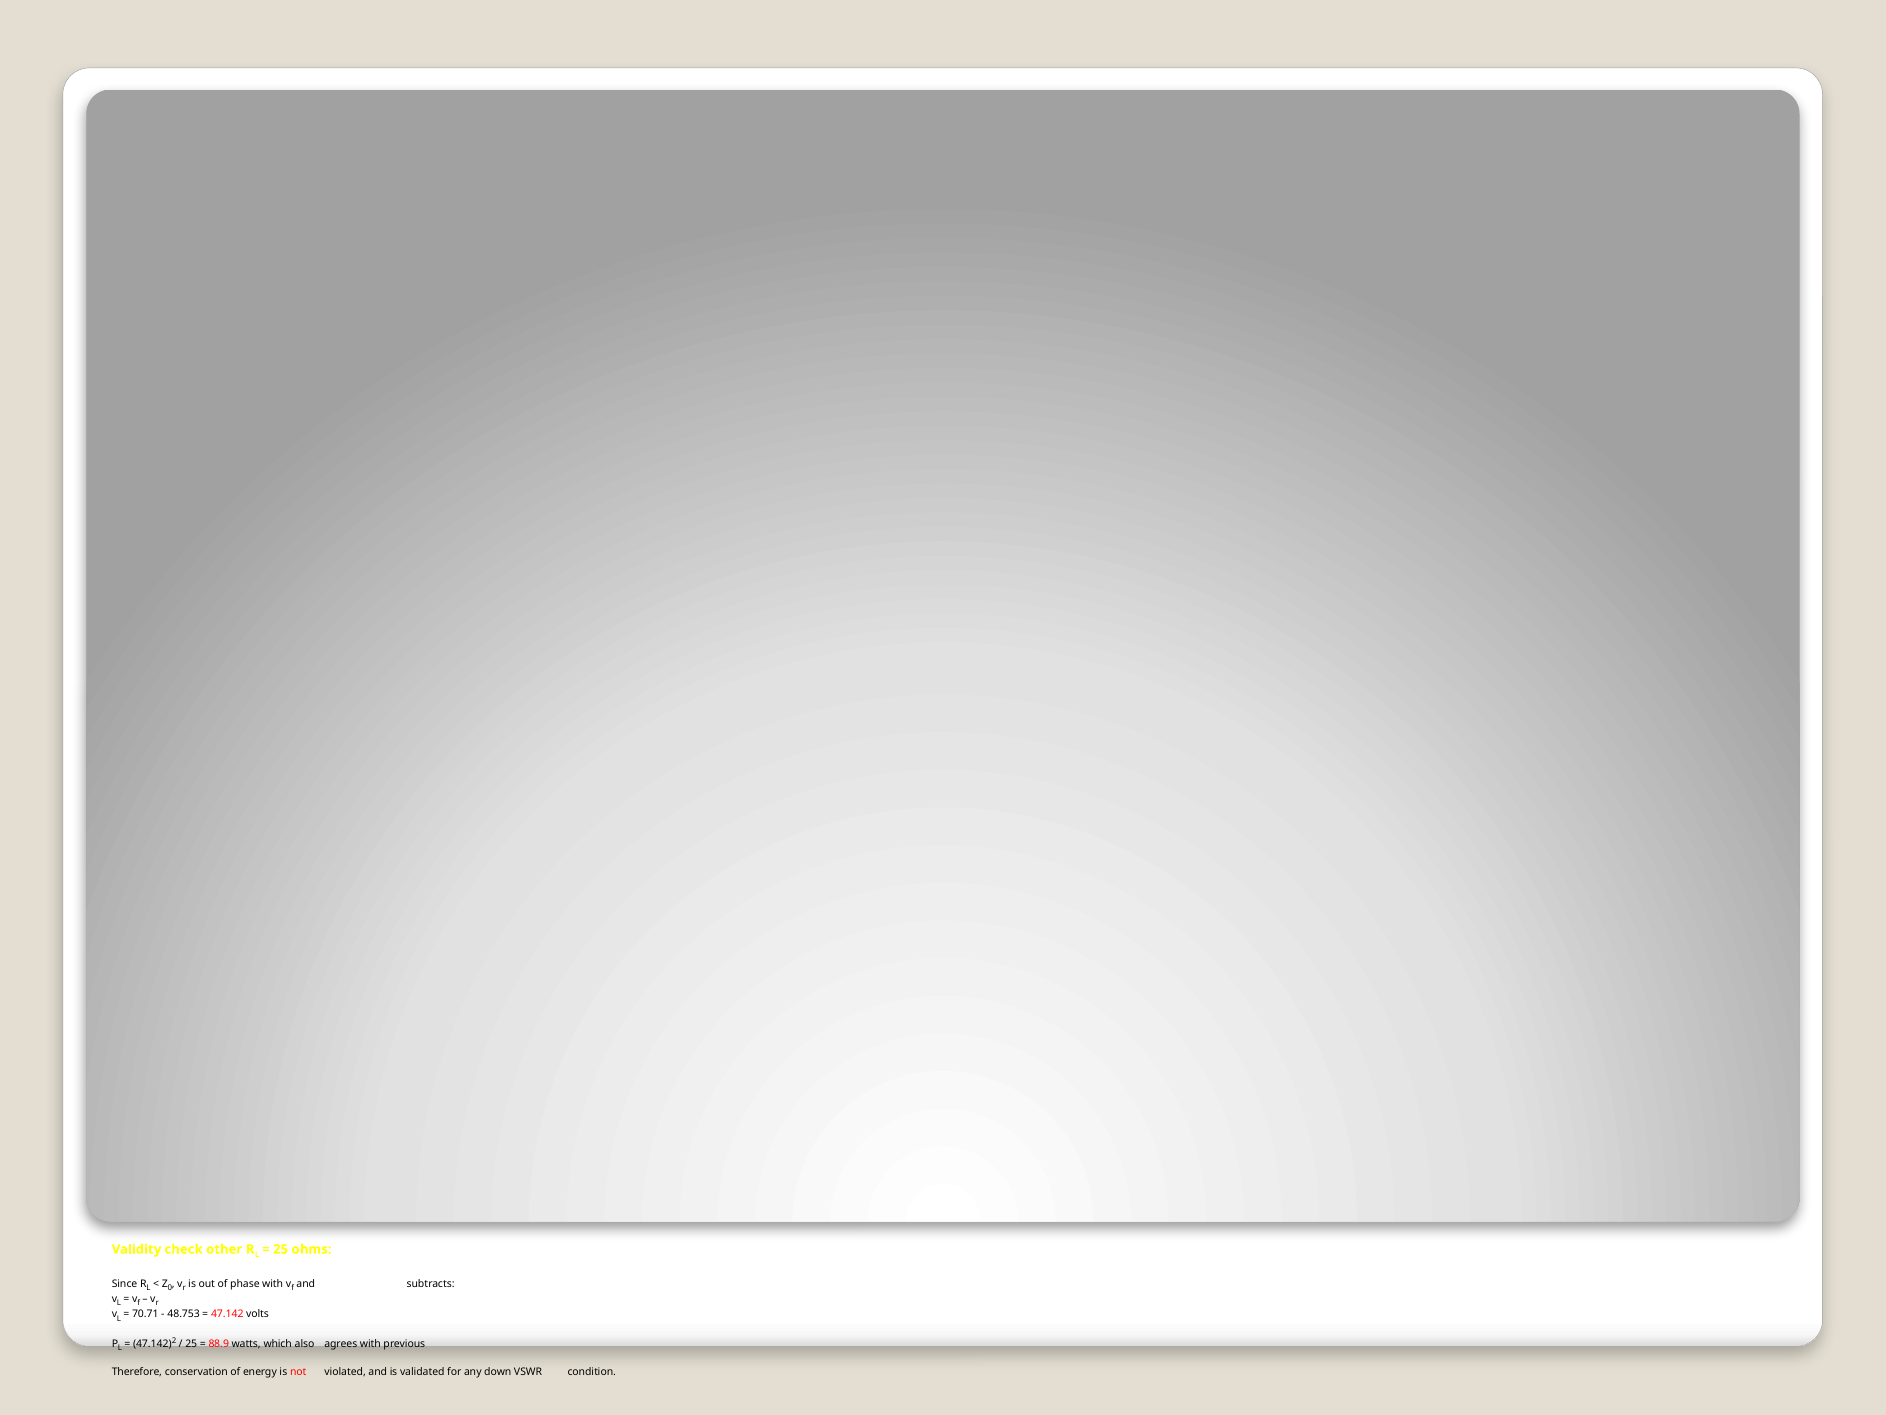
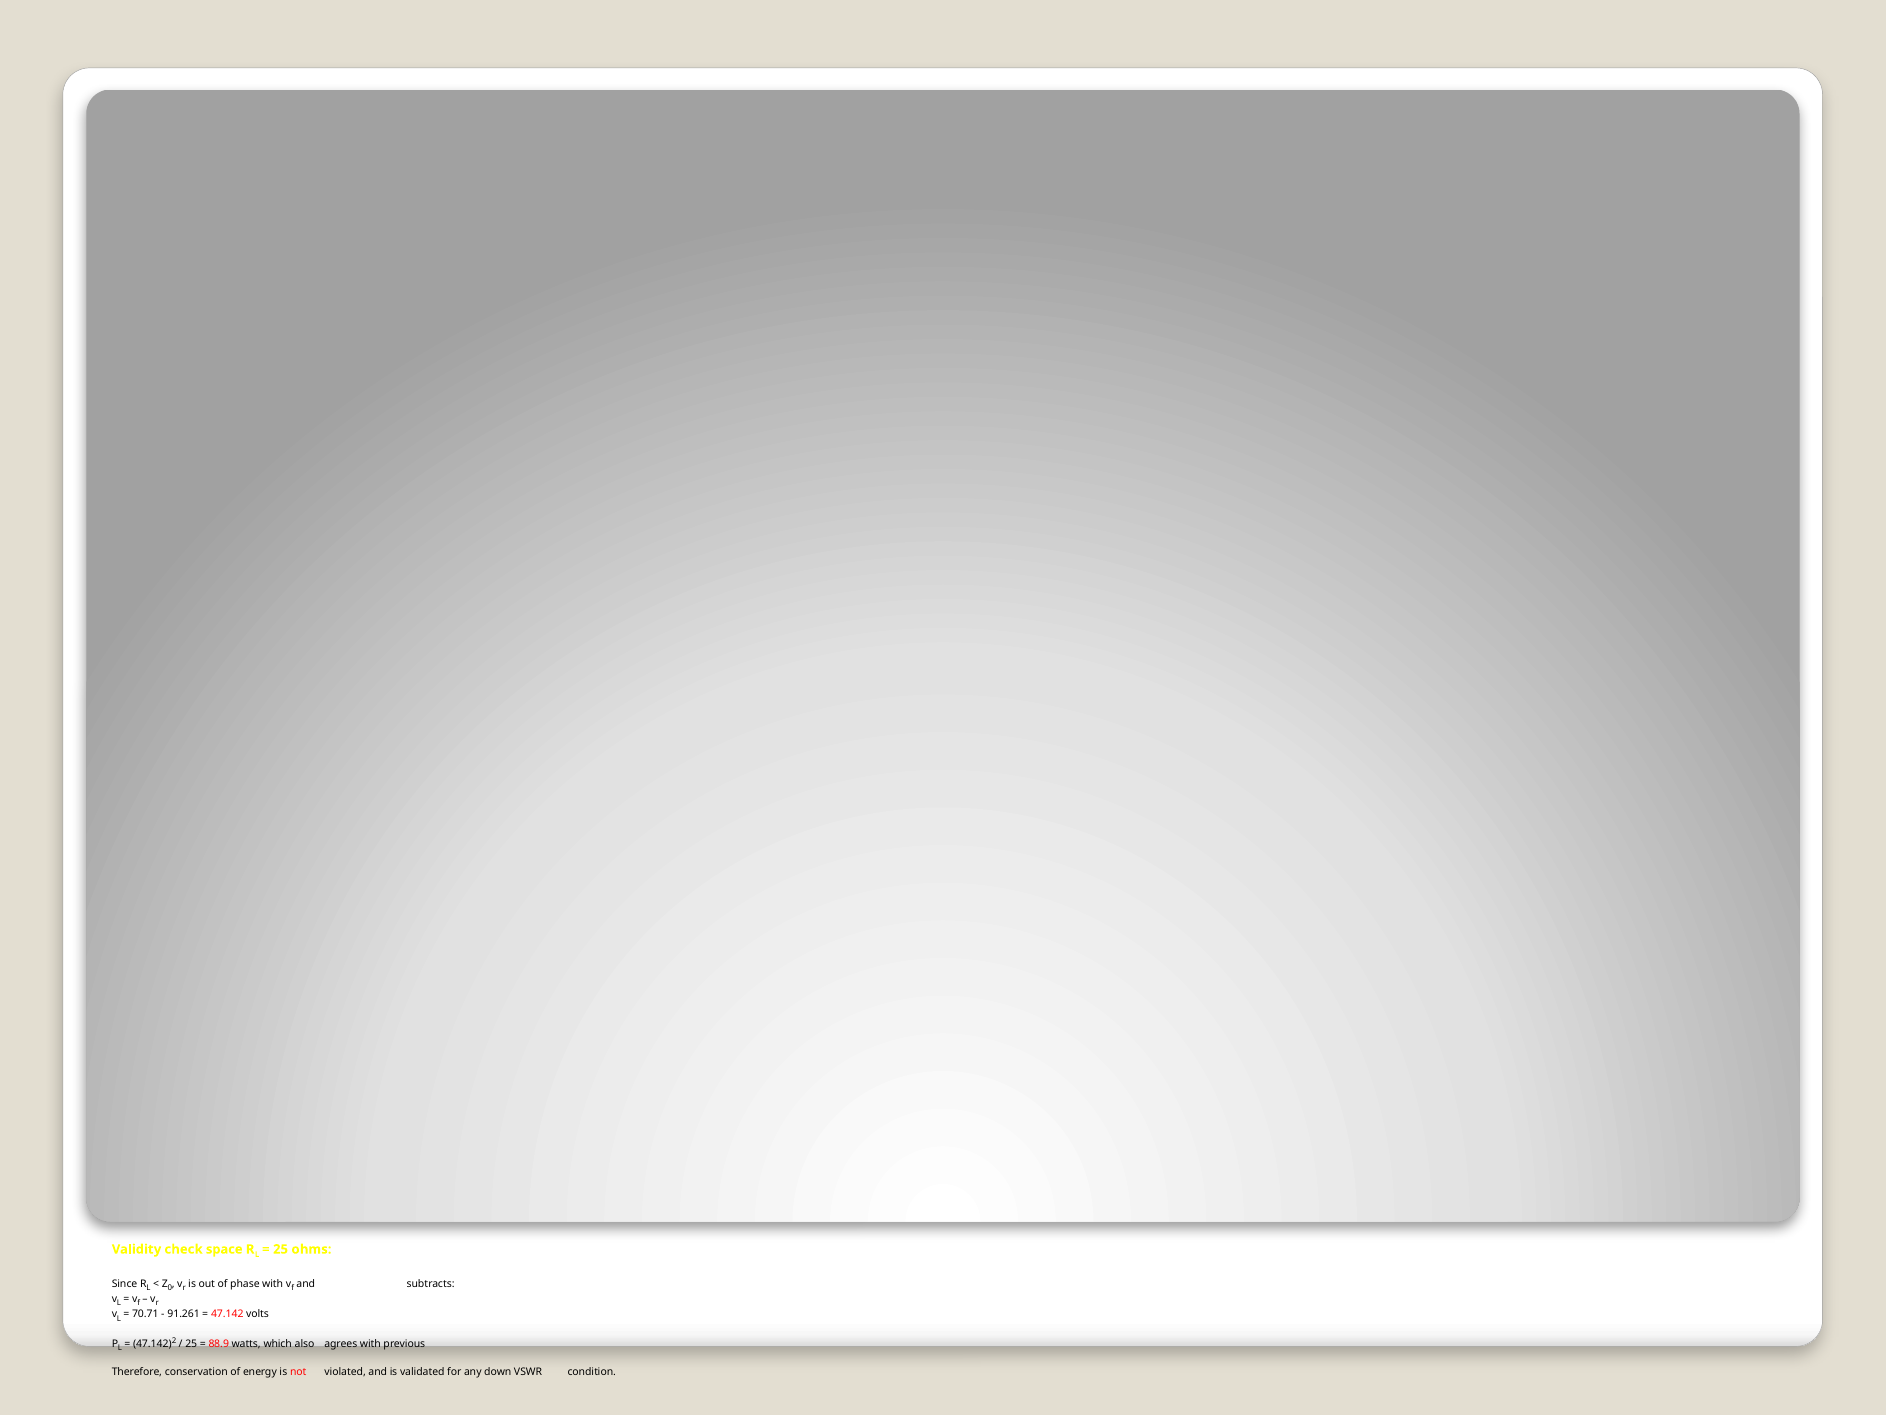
other: other -> space
48.753: 48.753 -> 91.261
